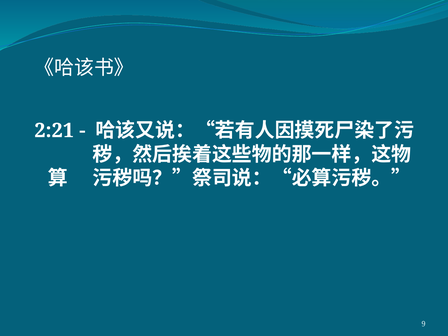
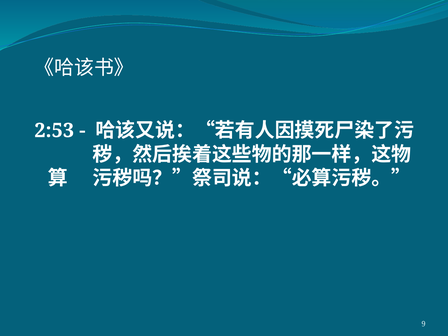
2:21: 2:21 -> 2:53
